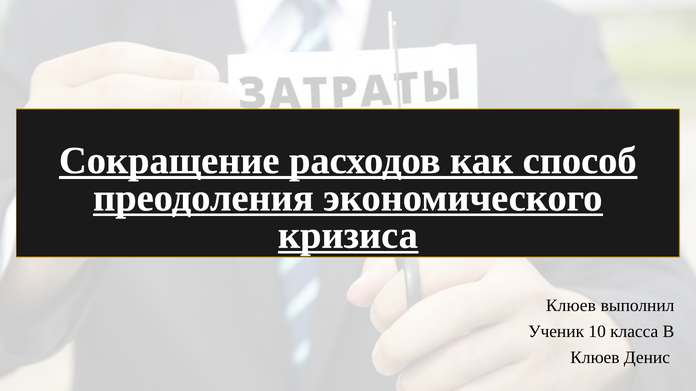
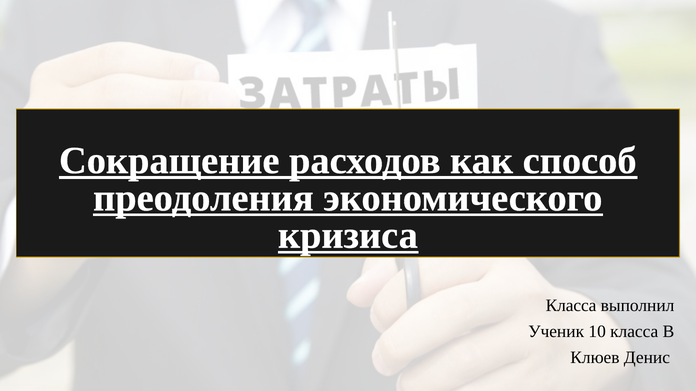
Клюев at (571, 306): Клюев -> Класса
